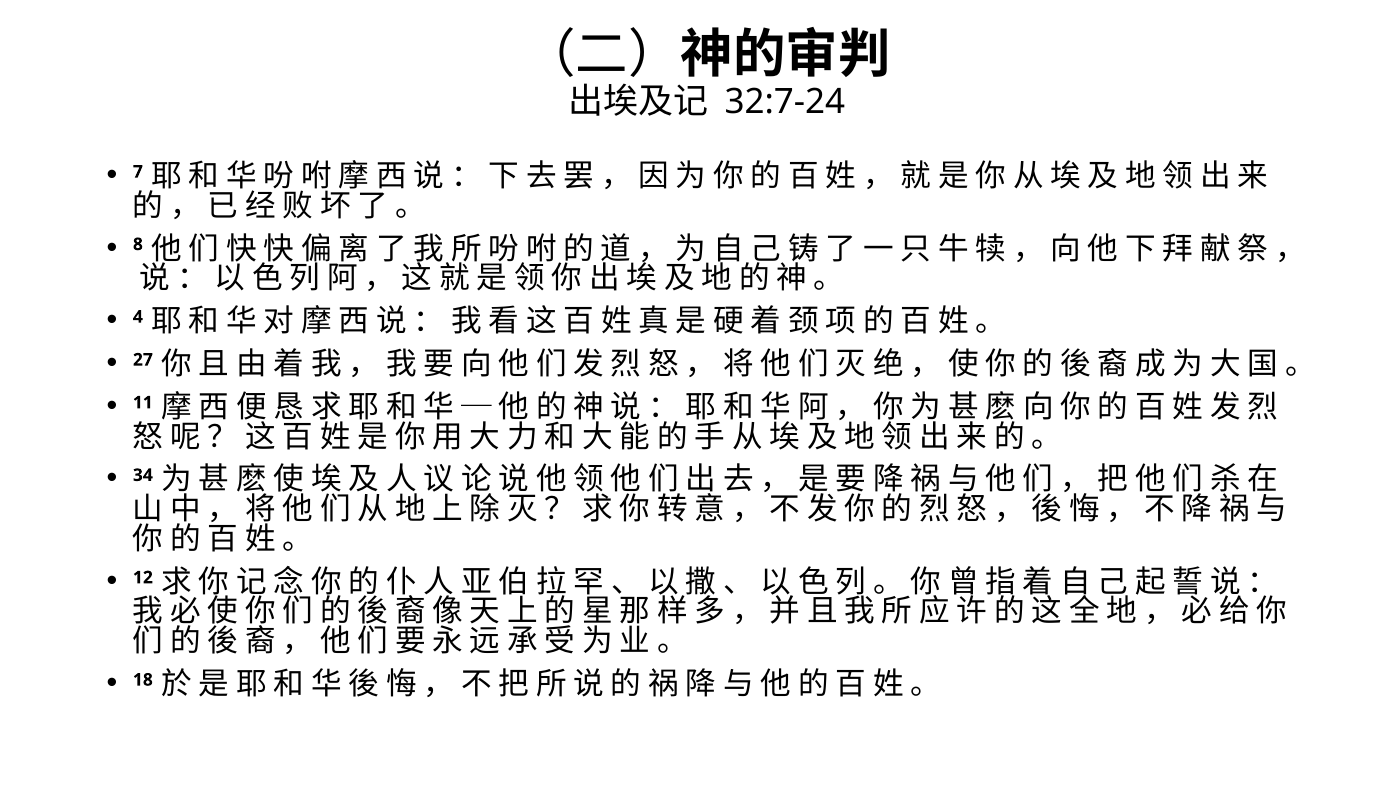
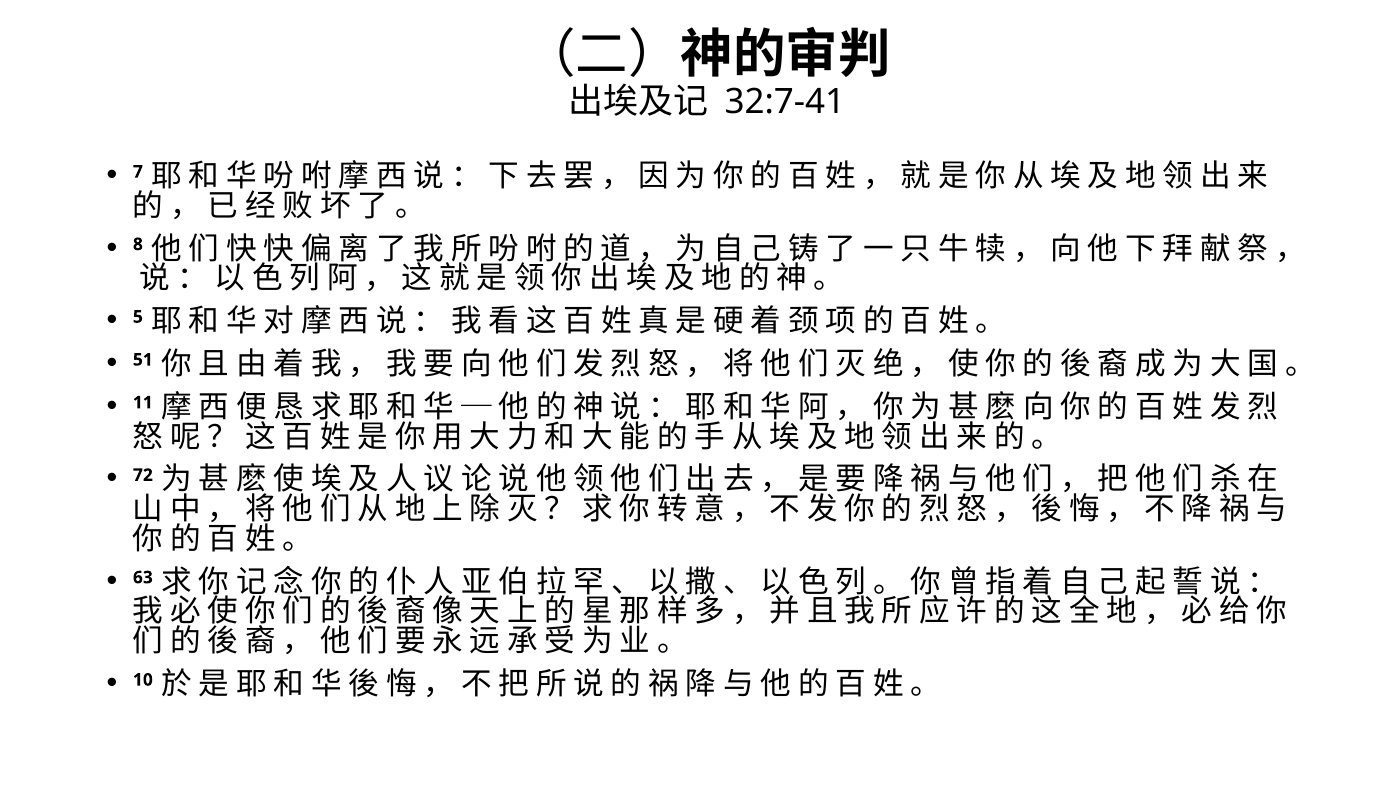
32:7-24: 32:7-24 -> 32:7-41
4: 4 -> 5
27: 27 -> 51
34: 34 -> 72
12: 12 -> 63
18: 18 -> 10
